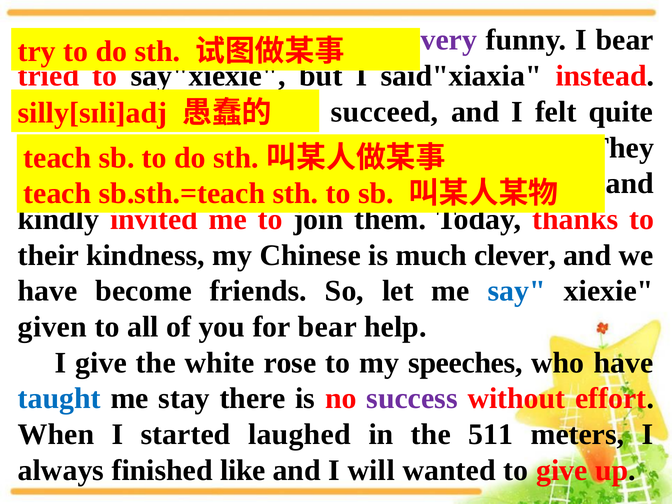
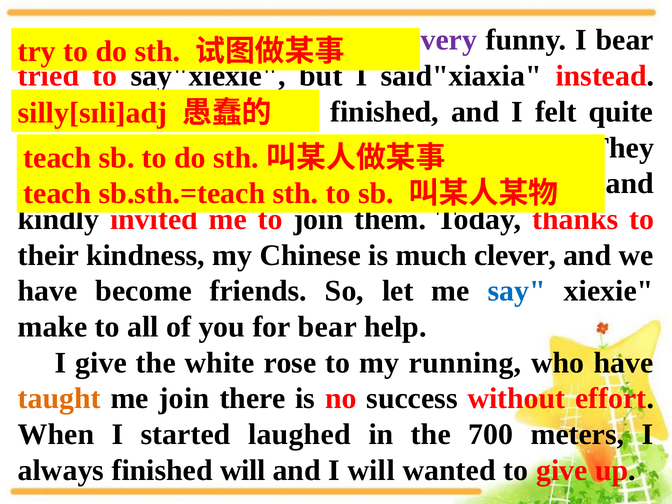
succeed at (384, 112): succeed -> finished
given: given -> make
speeches: speeches -> running
taught at (59, 399) colour: blue -> orange
me stay: stay -> join
success colour: purple -> black
511: 511 -> 700
finished like: like -> will
